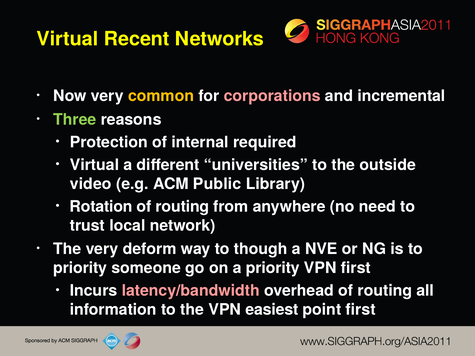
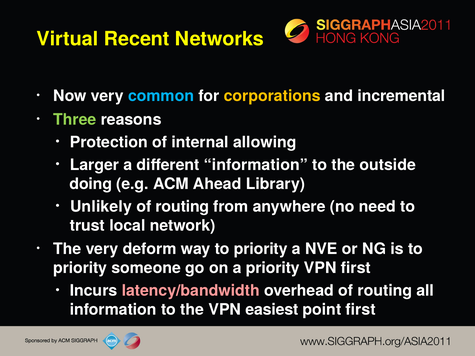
common colour: yellow -> light blue
corporations colour: pink -> yellow
required: required -> allowing
Virtual at (94, 165): Virtual -> Larger
different universities: universities -> information
video: video -> doing
Public: Public -> Ahead
Rotation: Rotation -> Unlikely
way to though: though -> priority
